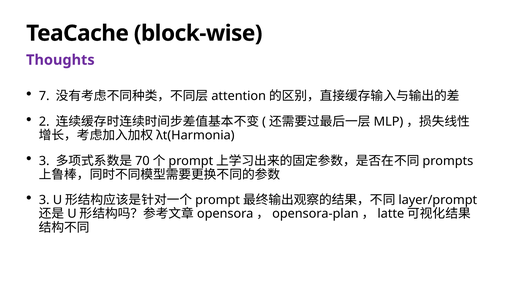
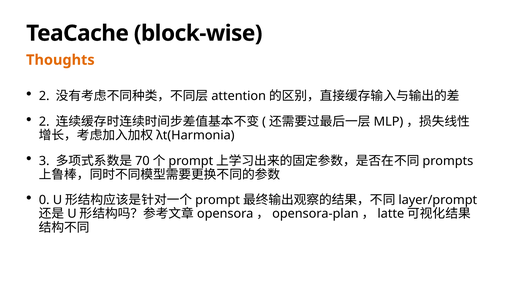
Thoughts colour: purple -> orange
7 at (44, 96): 7 -> 2
3 at (44, 201): 3 -> 0
